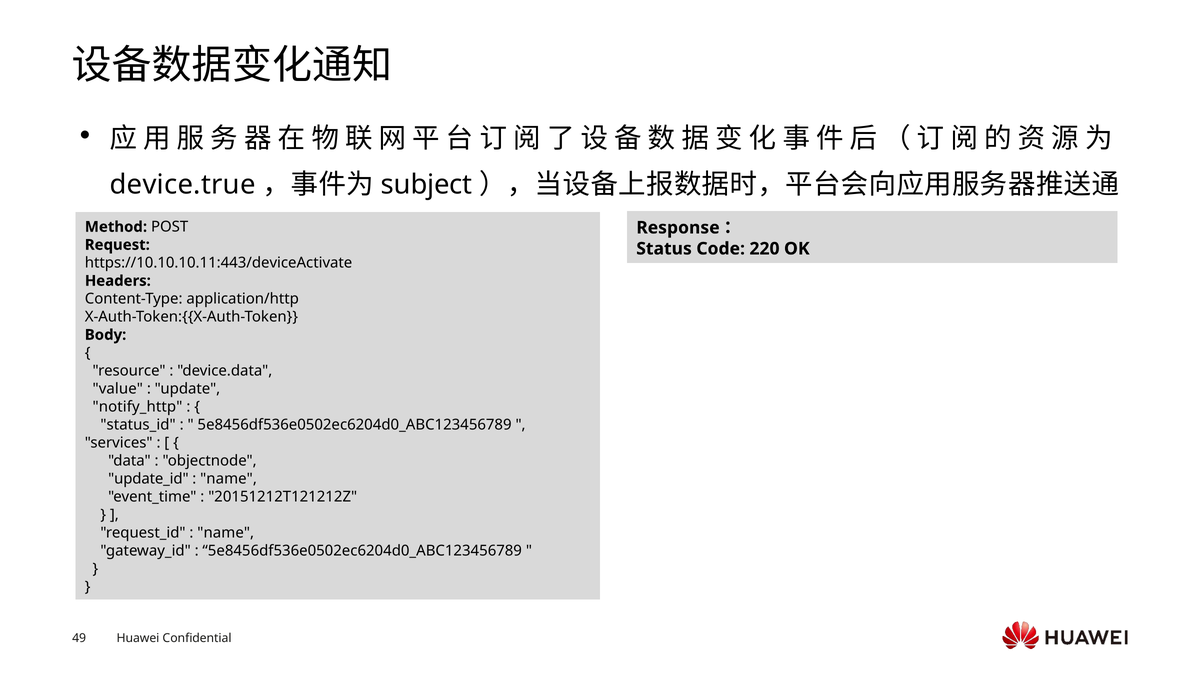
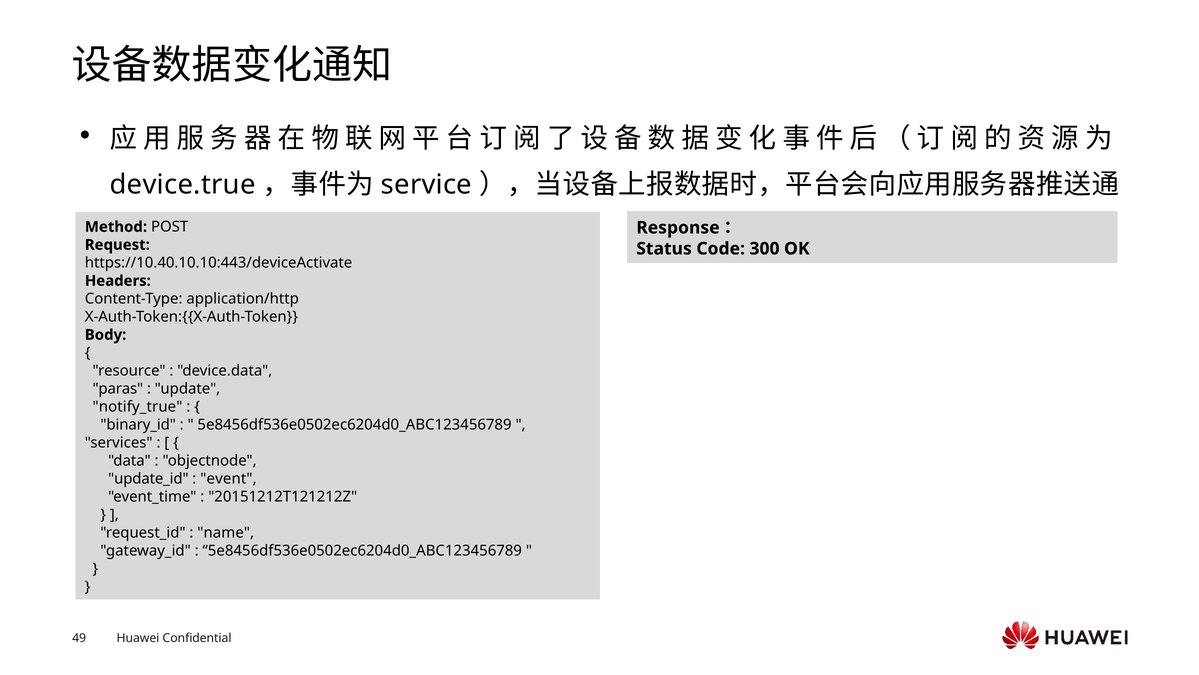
subject: subject -> service
220: 220 -> 300
https://10.10.10.11:443/deviceActivate: https://10.10.10.11:443/deviceActivate -> https://10.40.10.10:443/deviceActivate
value: value -> paras
notify_http: notify_http -> notify_true
status_id: status_id -> binary_id
name at (229, 478): name -> event
